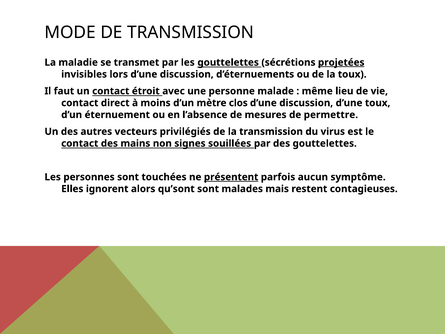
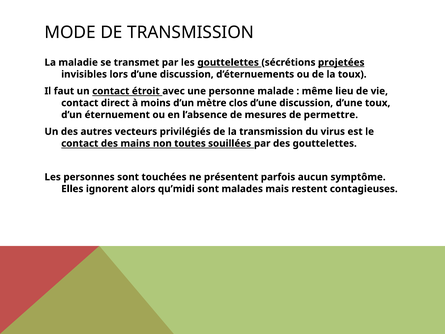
signes: signes -> toutes
présentent underline: present -> none
qu’sont: qu’sont -> qu’midi
